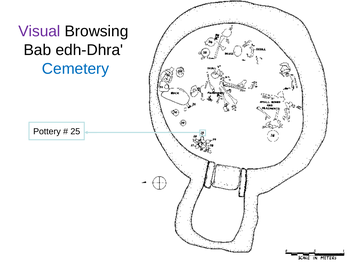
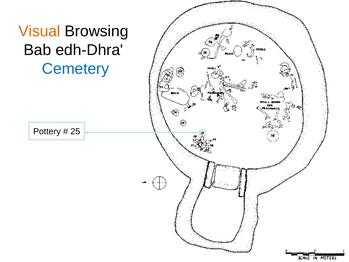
Visual colour: purple -> orange
